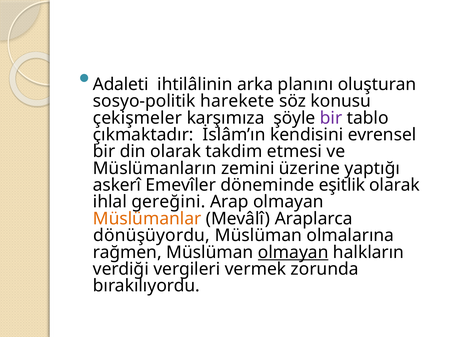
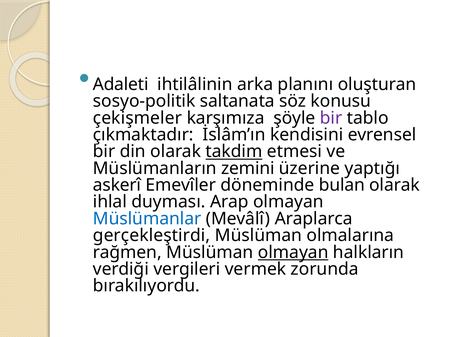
harekete: harekete -> saltanata
takdim underline: none -> present
eşitlik: eşitlik -> bulan
gereğini: gereğini -> duyması
Müslümanlar colour: orange -> blue
dönüşüyordu: dönüşüyordu -> gerçekleştirdi
